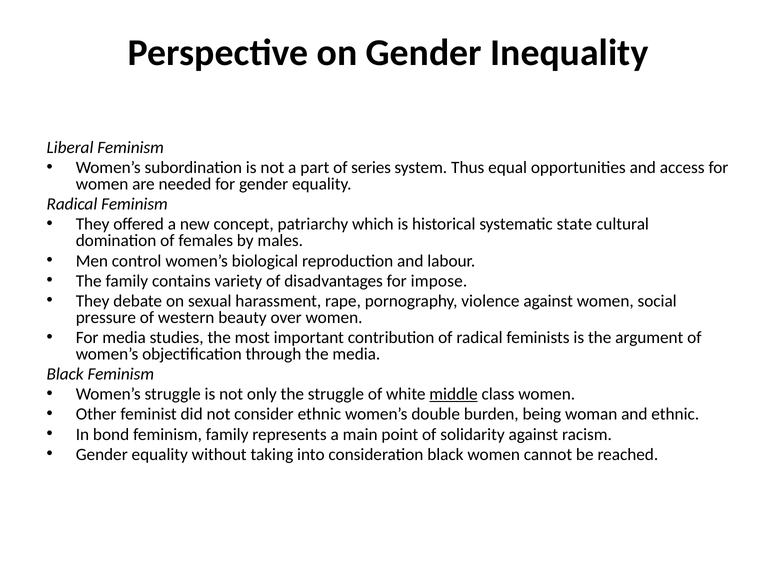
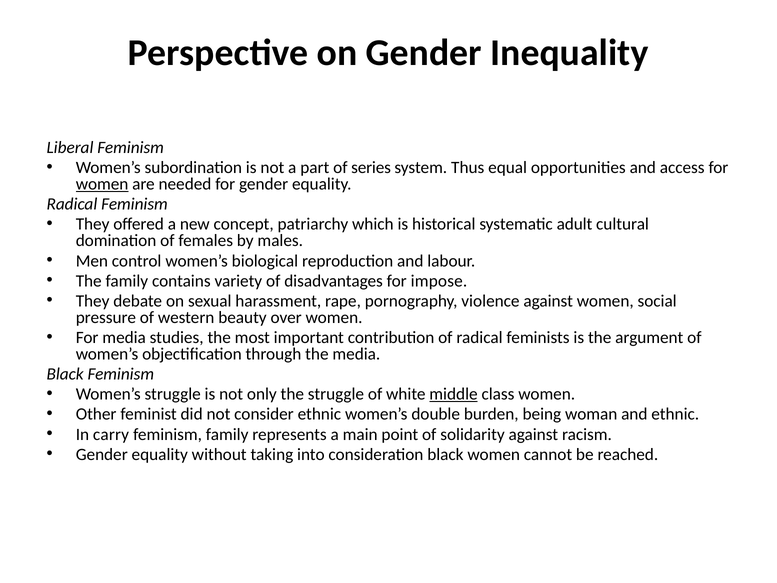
women at (102, 184) underline: none -> present
state: state -> adult
bond: bond -> carry
